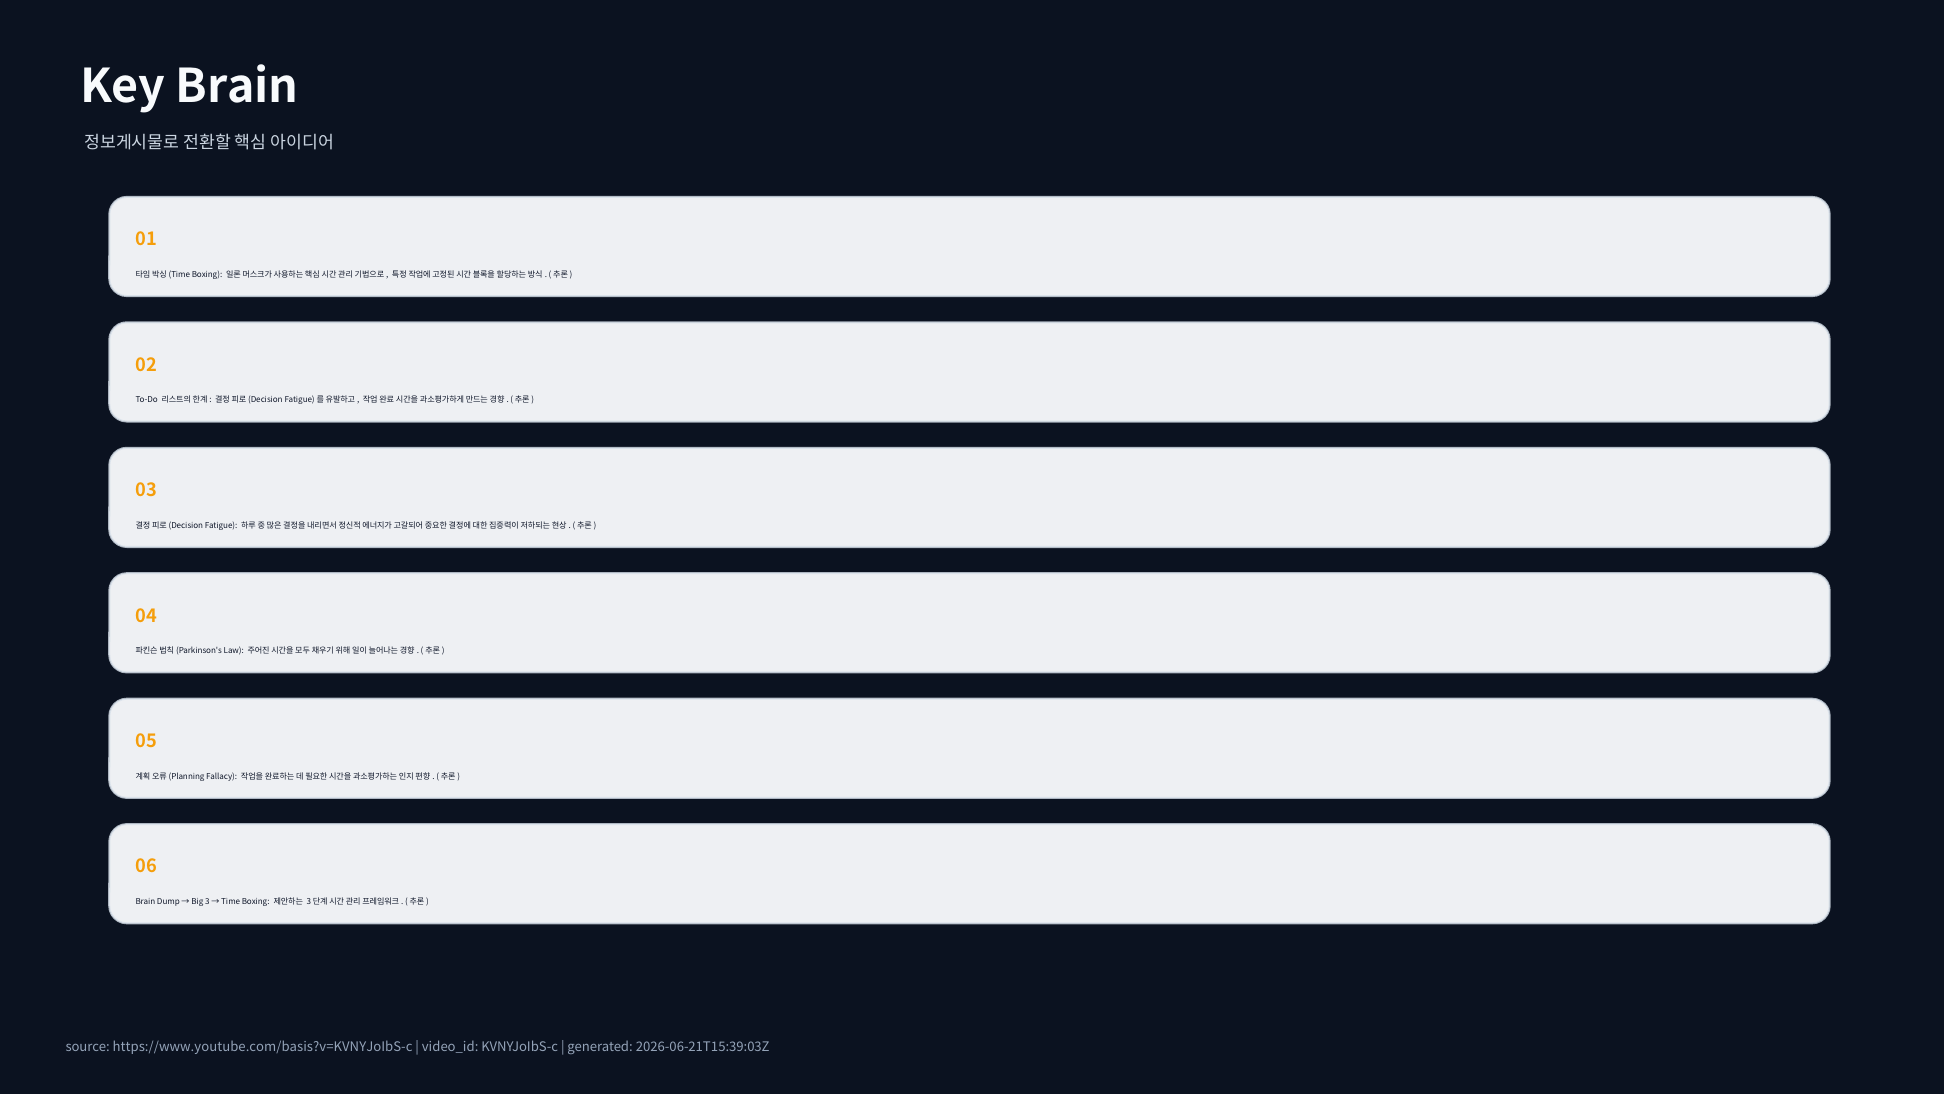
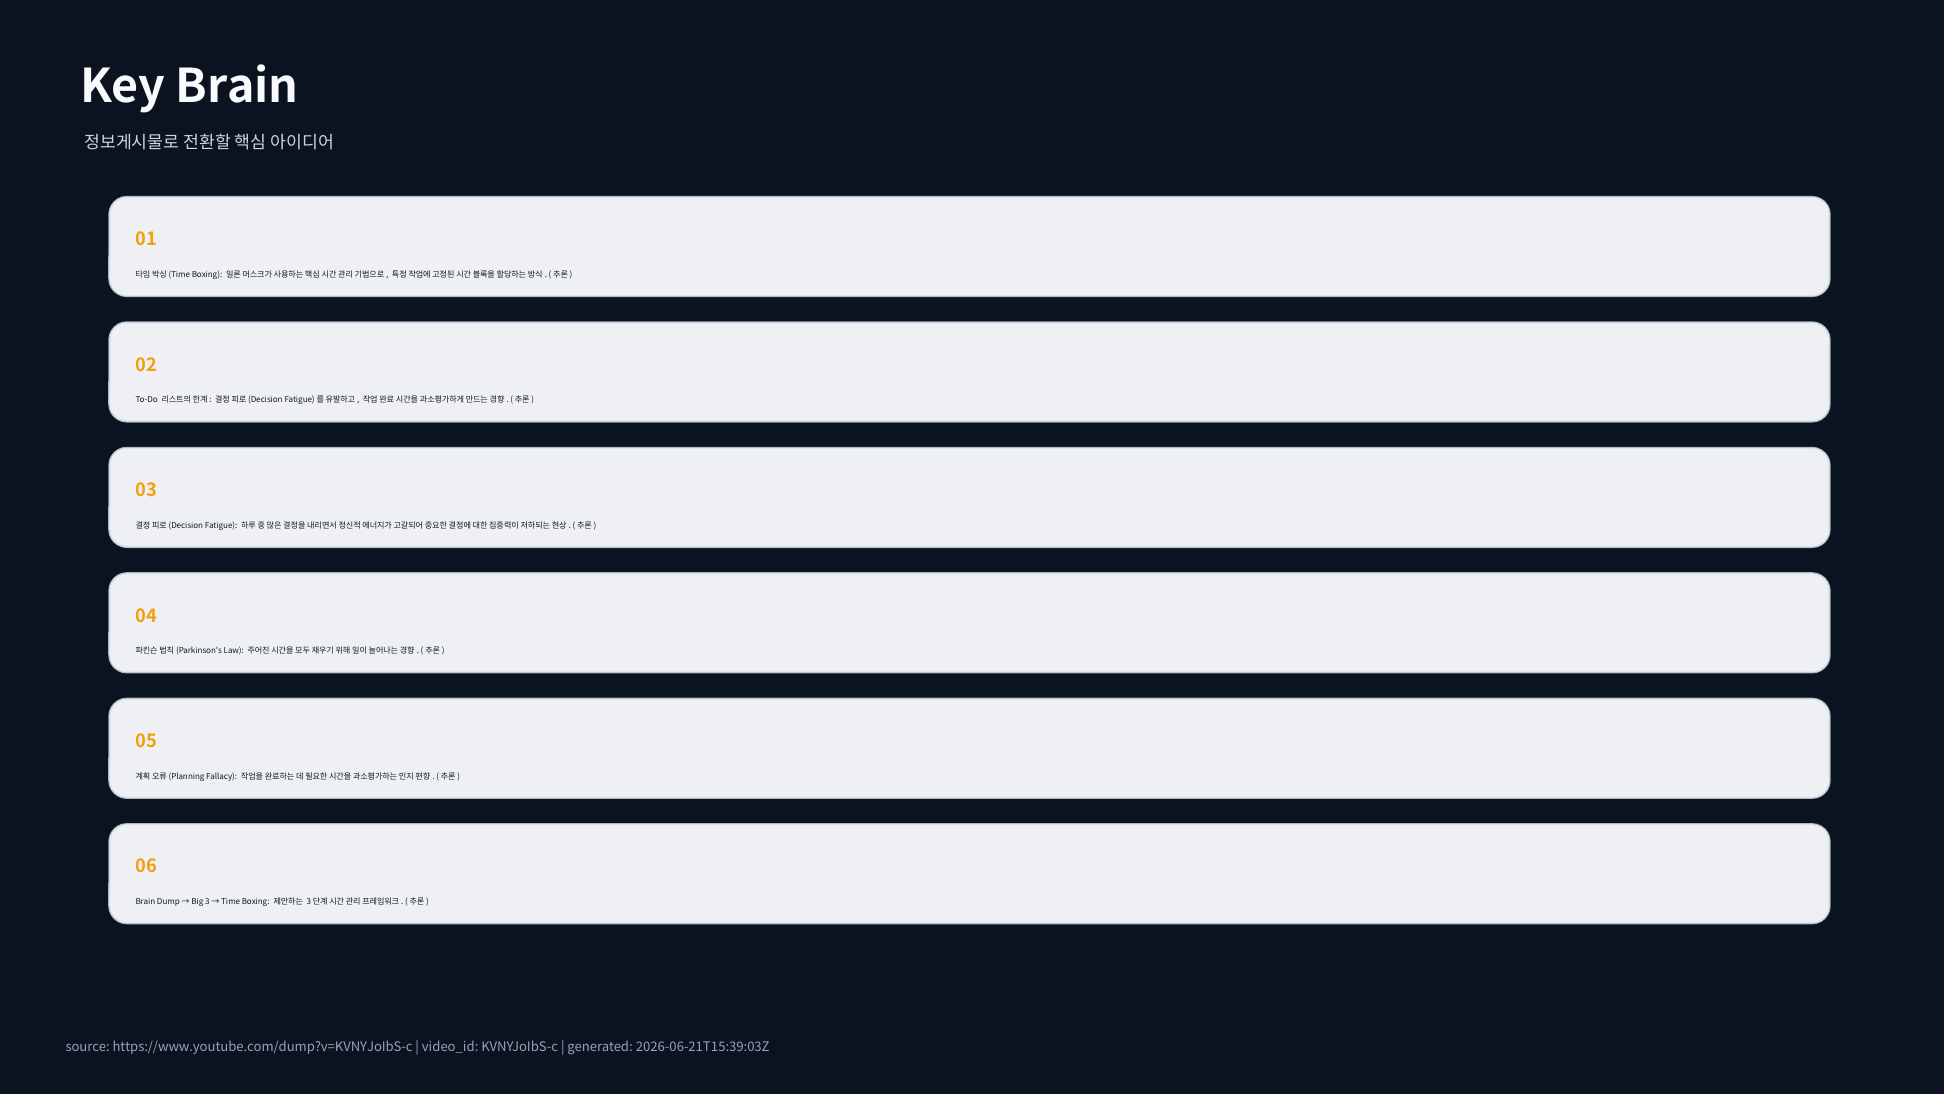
https://www.youtube.com/basis?v=KVNYJoIbS-c: https://www.youtube.com/basis?v=KVNYJoIbS-c -> https://www.youtube.com/dump?v=KVNYJoIbS-c
